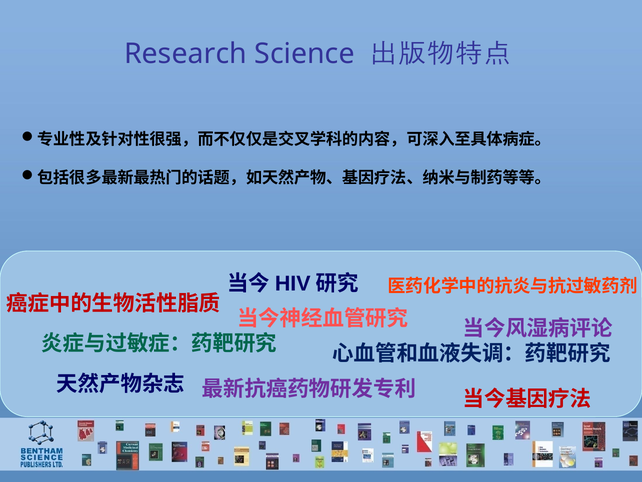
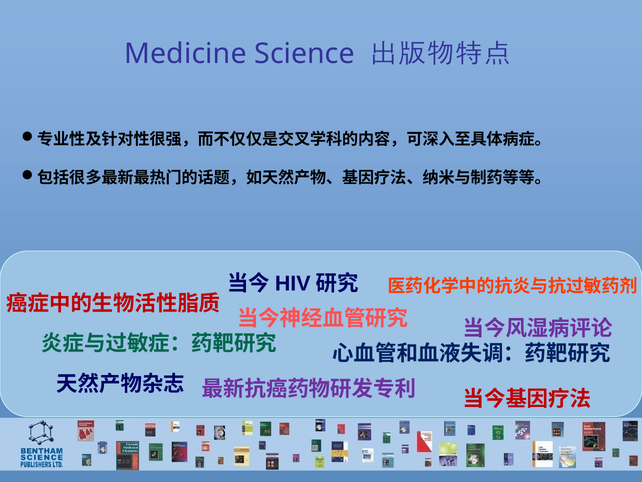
Research: Research -> Medicine
